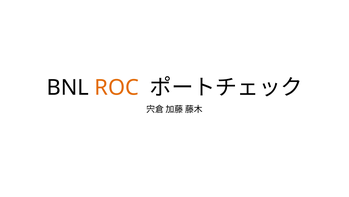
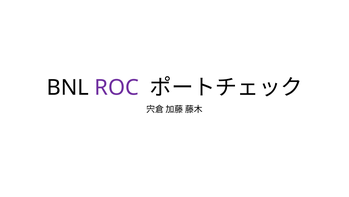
ROC colour: orange -> purple
